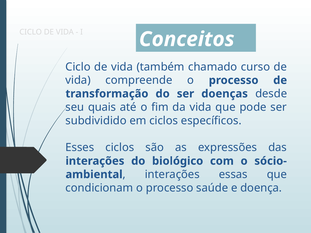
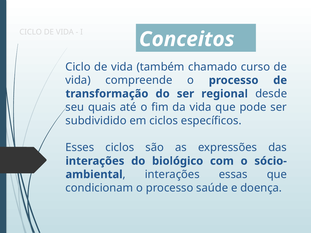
doenças: doenças -> regional
